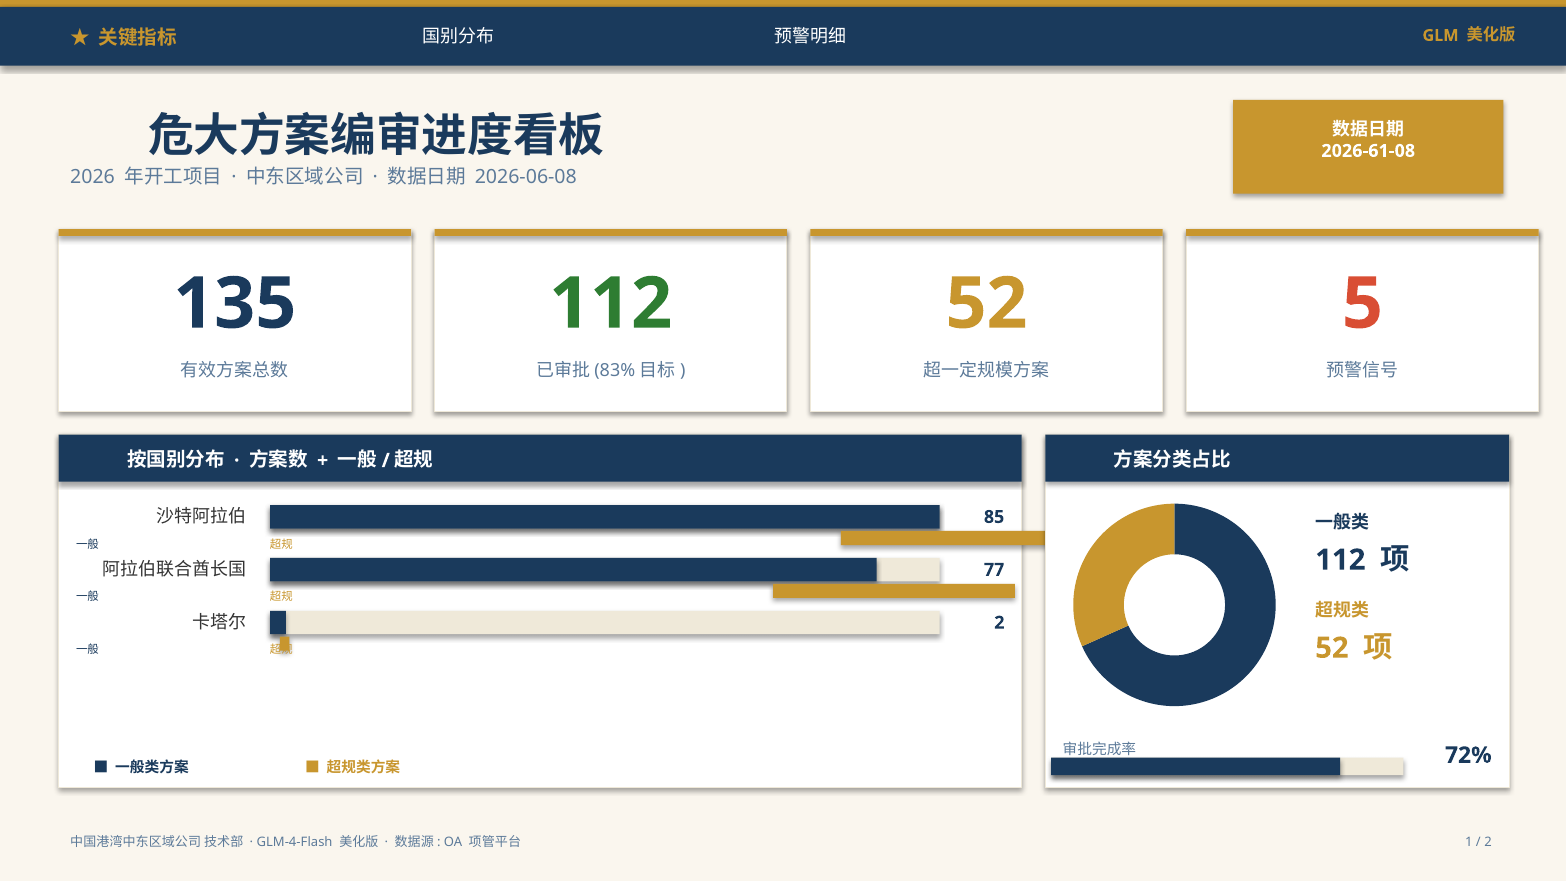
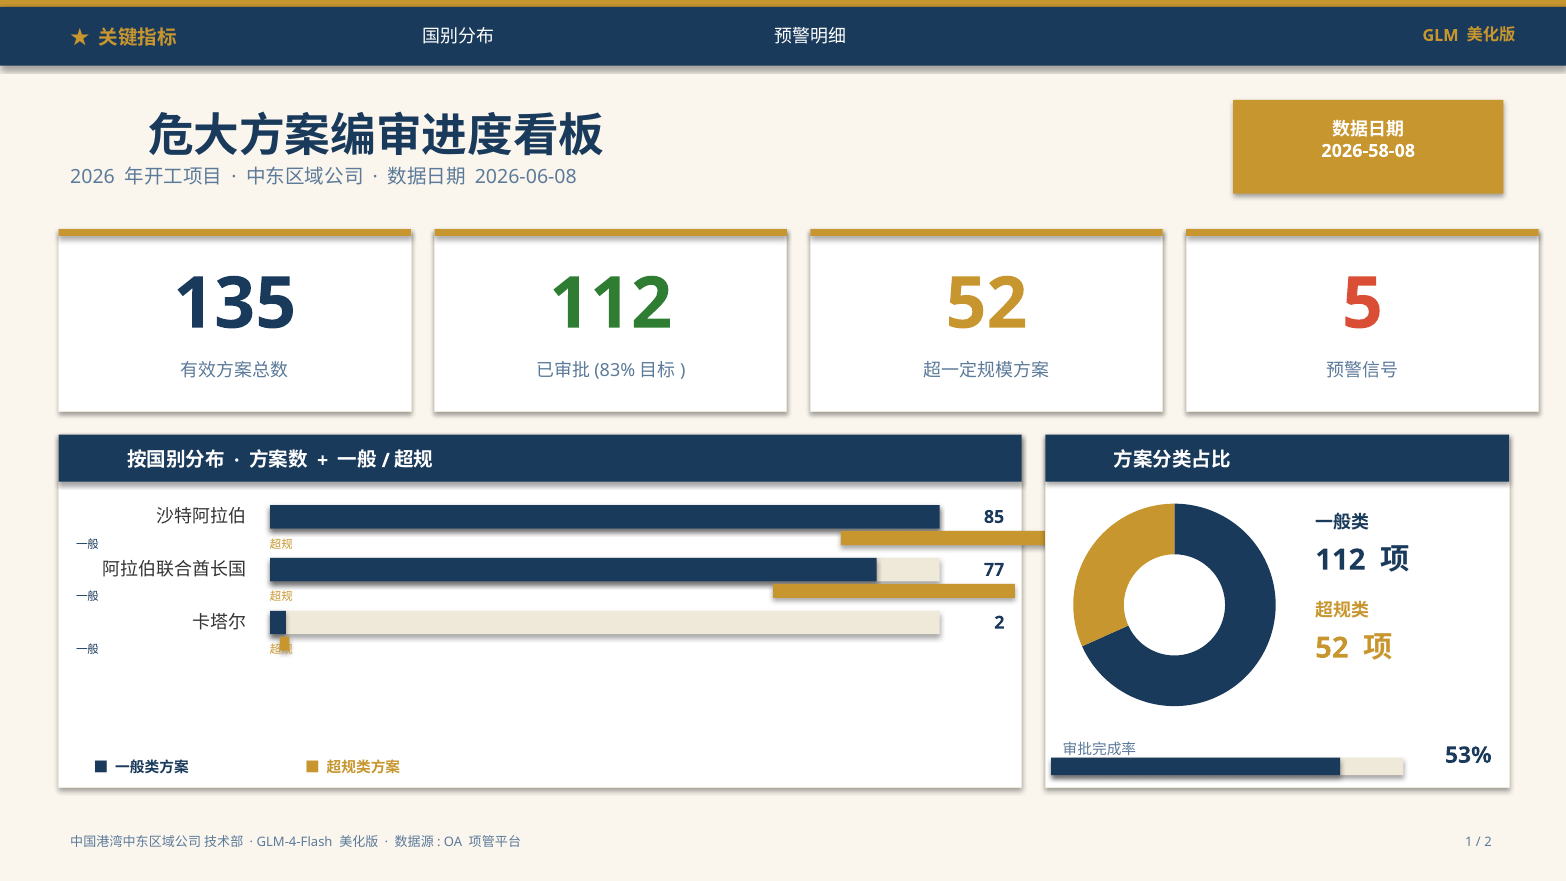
2026-61-08: 2026-61-08 -> 2026-58-08
72%: 72% -> 53%
